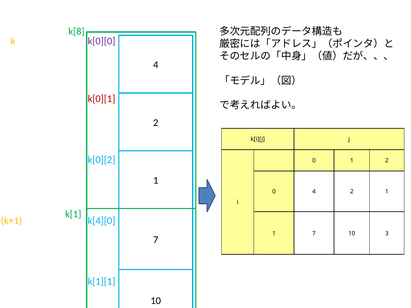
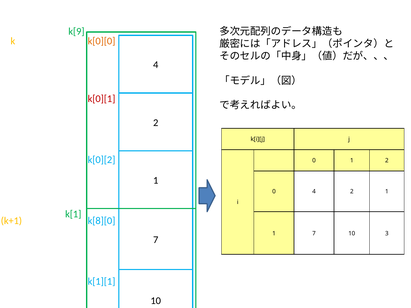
k[8: k[8 -> k[9
k[0][0 colour: purple -> orange
k[4][0: k[4][0 -> k[8][0
